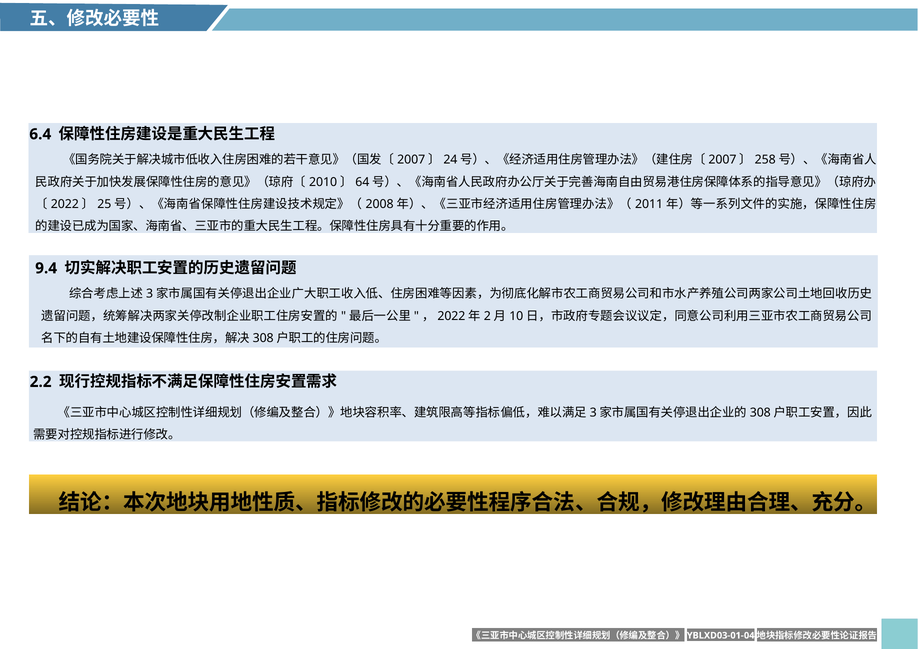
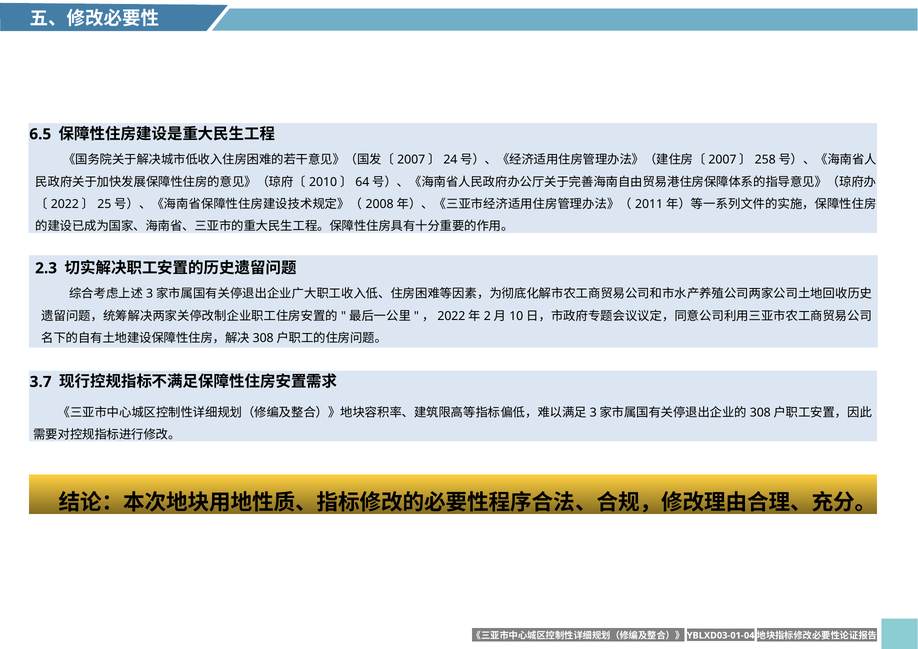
6.4: 6.4 -> 6.5
9.4: 9.4 -> 2.3
2.2: 2.2 -> 3.7
